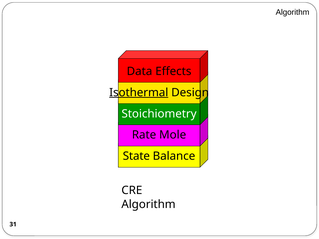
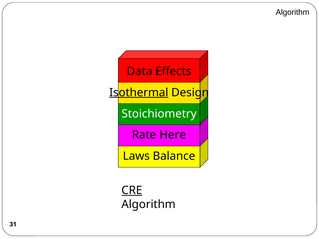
Mole: Mole -> Here
State: State -> Laws
CRE underline: none -> present
